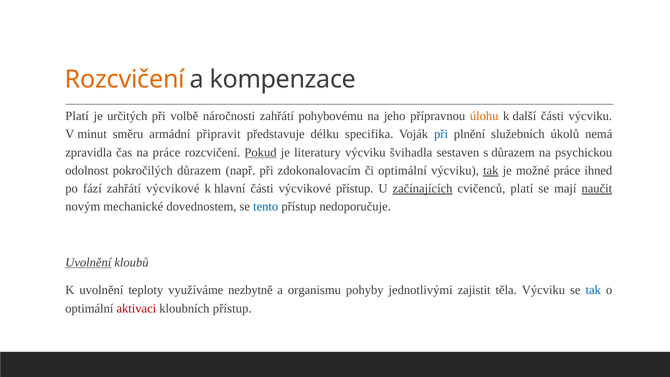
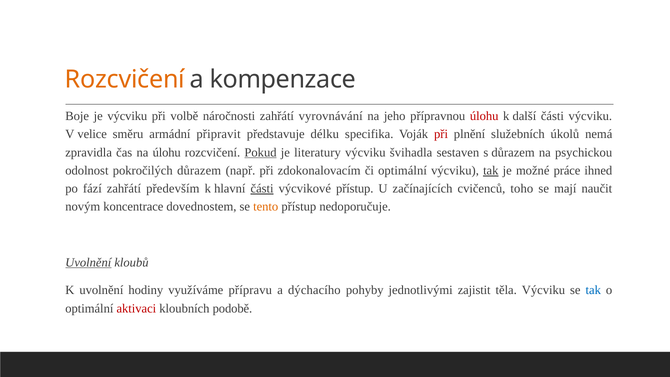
Platí at (77, 116): Platí -> Boje
je určitých: určitých -> výcviku
pohybovému: pohybovému -> vyrovnávání
úlohu at (484, 116) colour: orange -> red
minut: minut -> velice
při at (441, 134) colour: blue -> red
na práce: práce -> úlohu
zahřátí výcvikové: výcvikové -> především
části at (262, 189) underline: none -> present
začínajících underline: present -> none
cvičenců platí: platí -> toho
naučit underline: present -> none
mechanické: mechanické -> koncentrace
tento colour: blue -> orange
teploty: teploty -> hodiny
nezbytně: nezbytně -> přípravu
organismu: organismu -> dýchacího
kloubních přístup: přístup -> podobě
